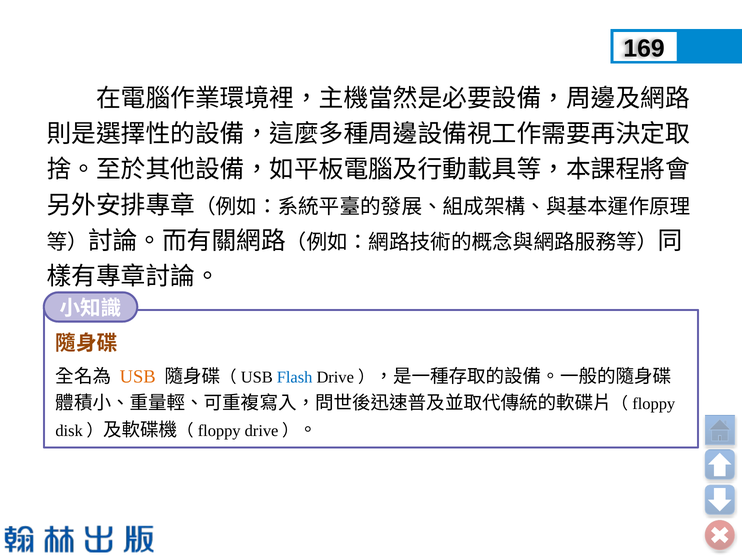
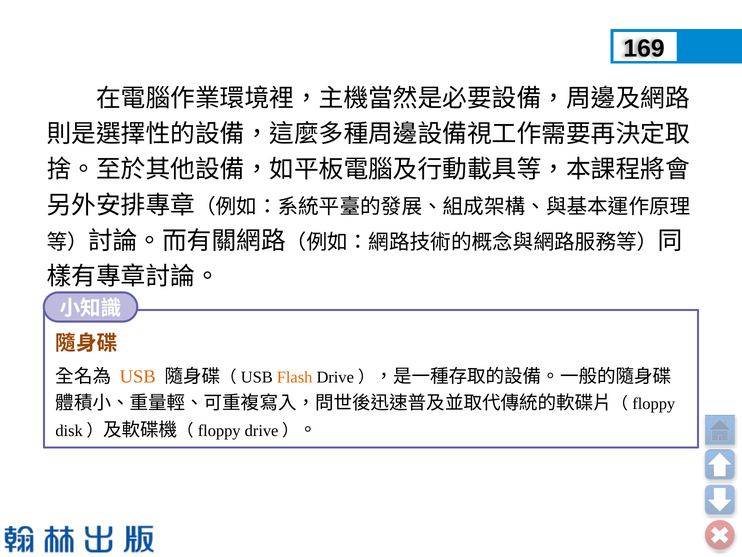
Flash colour: blue -> orange
